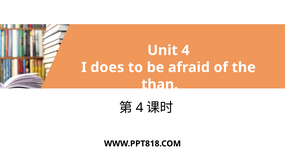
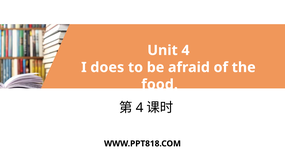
than: than -> food
